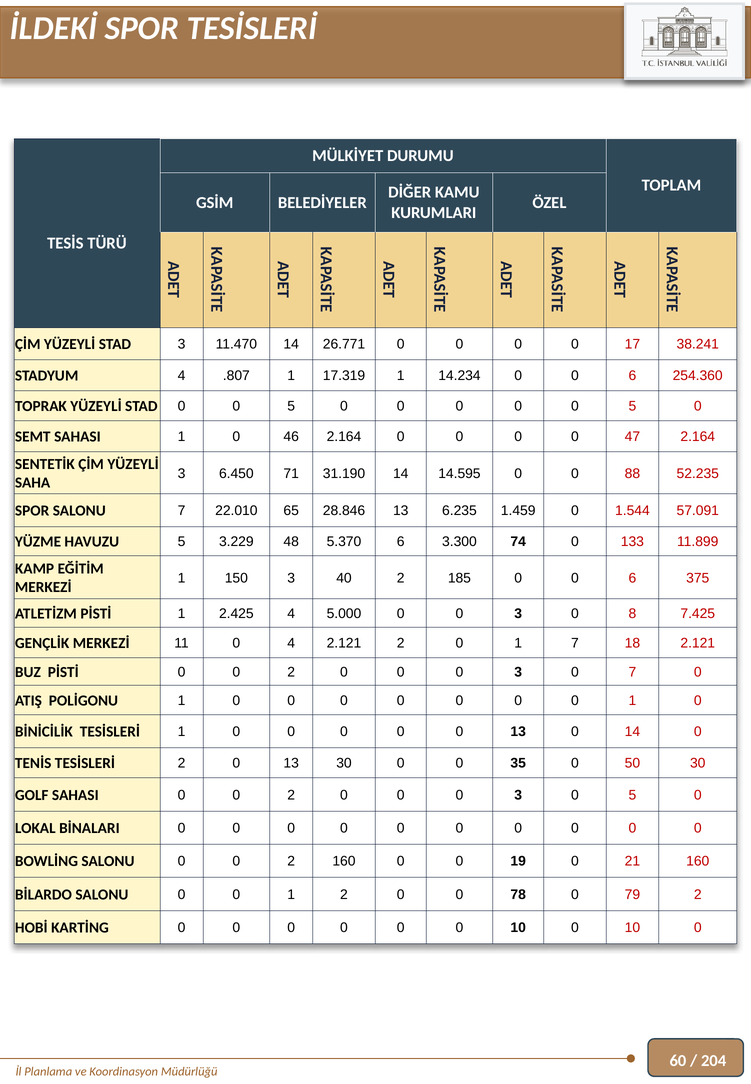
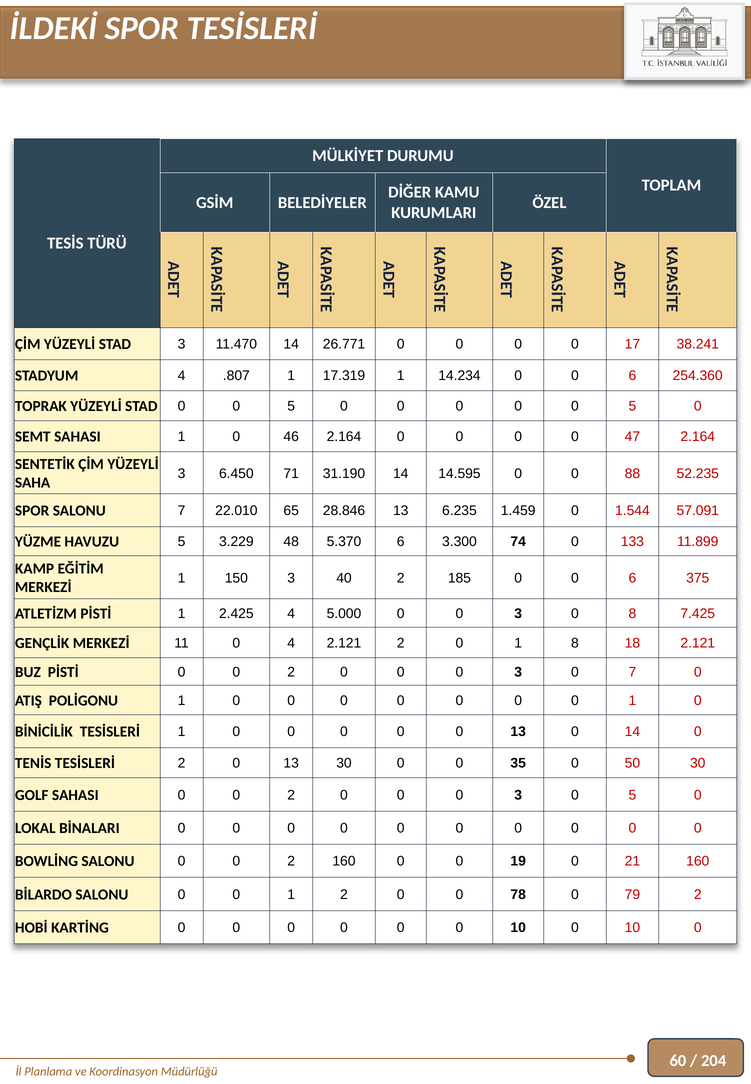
1 7: 7 -> 8
